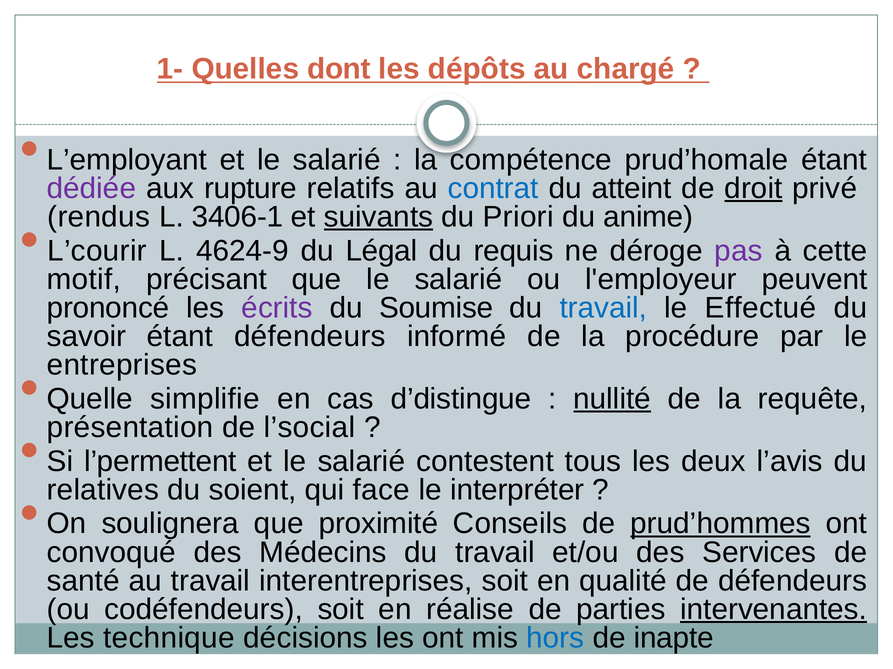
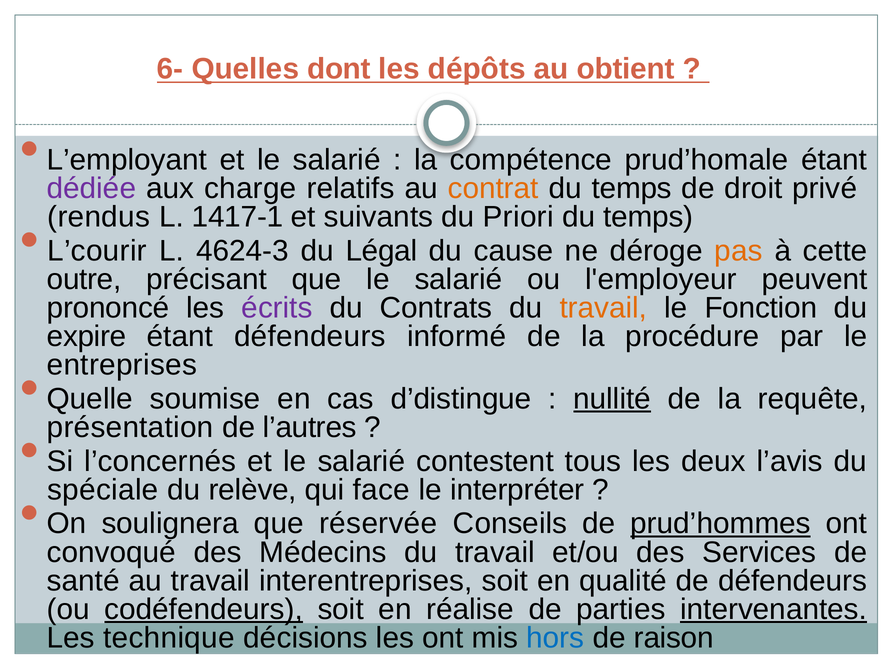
1-: 1- -> 6-
chargé: chargé -> obtient
rupture: rupture -> charge
contrat colour: blue -> orange
atteint at (632, 188): atteint -> temps
droit underline: present -> none
3406-1: 3406-1 -> 1417-1
suivants underline: present -> none
anime at (648, 217): anime -> temps
4624-9: 4624-9 -> 4624-3
requis: requis -> cause
pas colour: purple -> orange
motif: motif -> outre
Soumise: Soumise -> Contrats
travail at (603, 308) colour: blue -> orange
Effectué: Effectué -> Fonction
savoir: savoir -> expire
simplifie: simplifie -> soumise
l’social: l’social -> l’autres
l’permettent: l’permettent -> l’concernés
relatives: relatives -> spéciale
soient: soient -> relève
proximité: proximité -> réservée
codéfendeurs underline: none -> present
inapte: inapte -> raison
